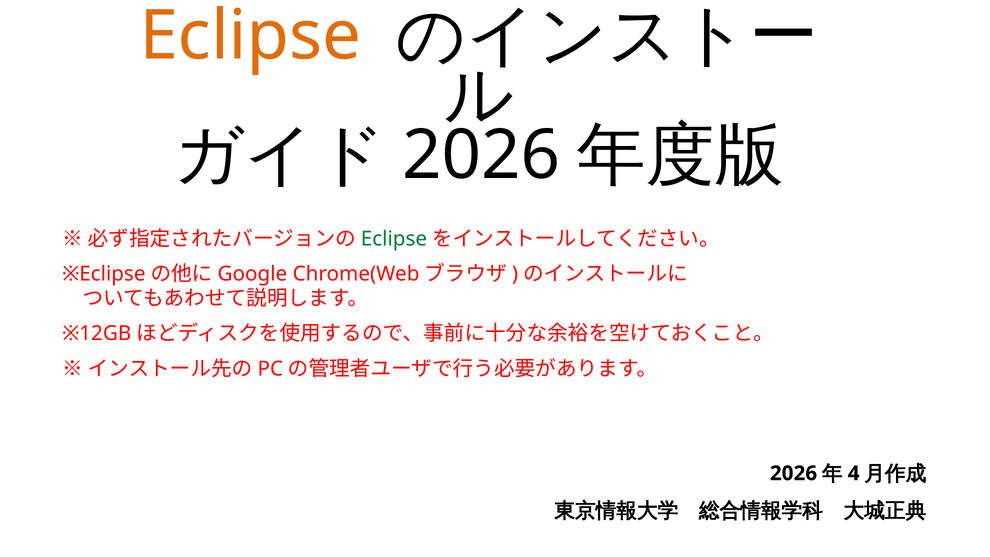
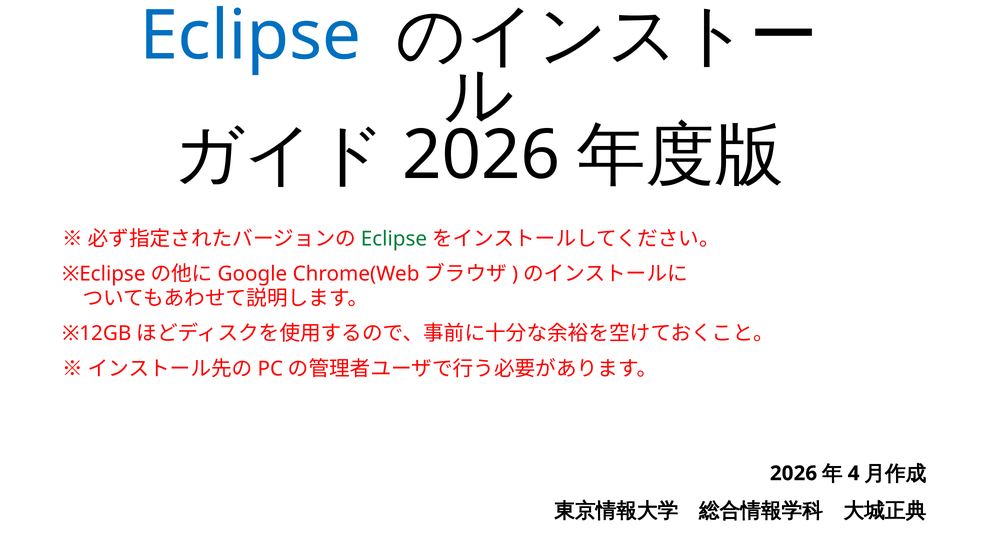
Eclipse at (250, 36) colour: orange -> blue
